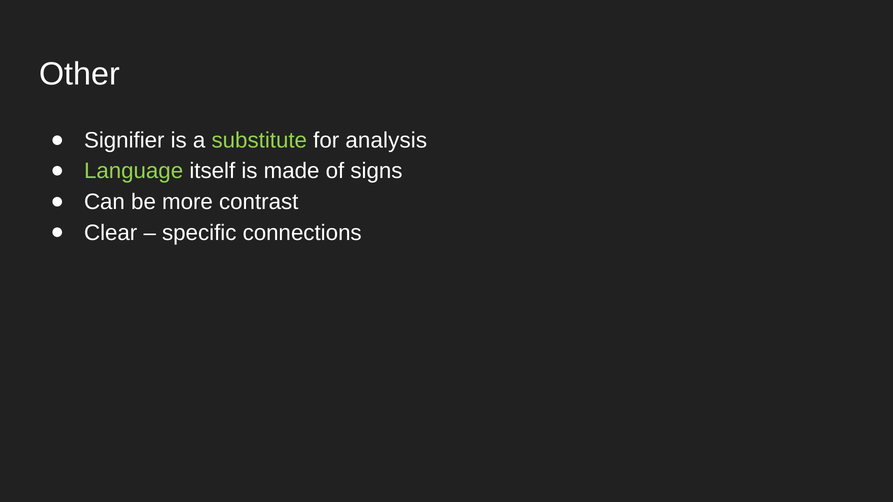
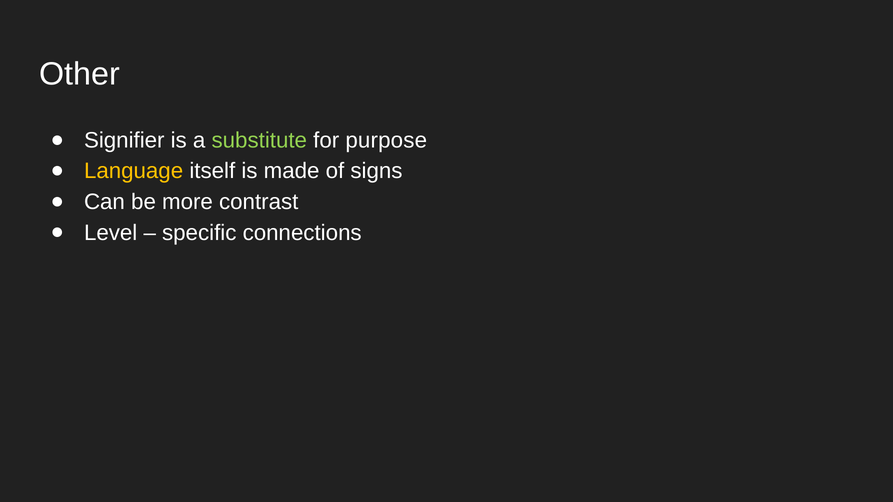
analysis: analysis -> purpose
Language colour: light green -> yellow
Clear: Clear -> Level
